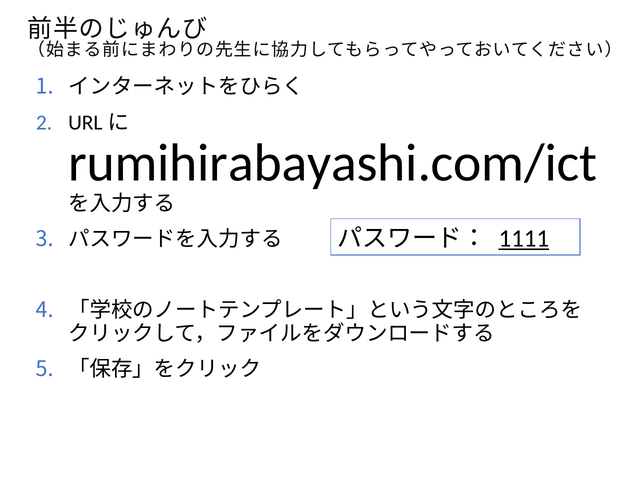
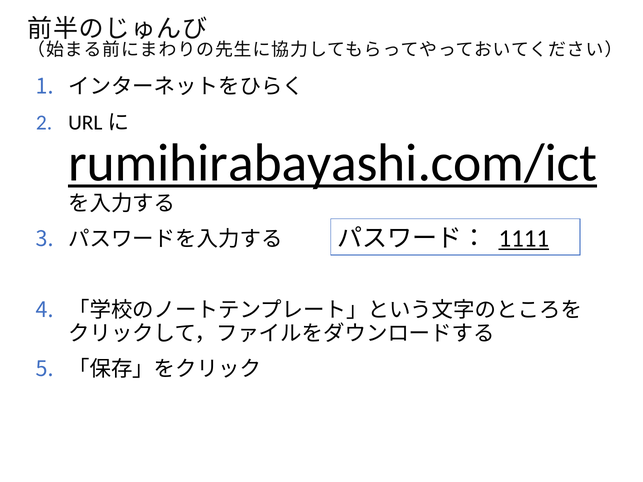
rumihirabayashi.com/ict underline: none -> present
